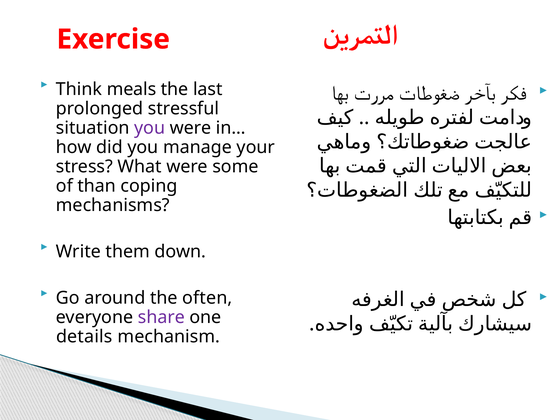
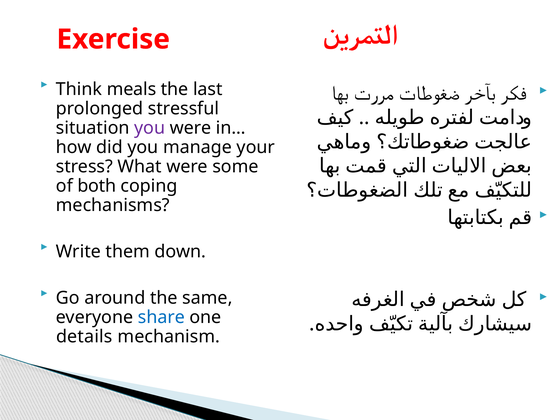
than: than -> both
often: often -> same
share colour: purple -> blue
